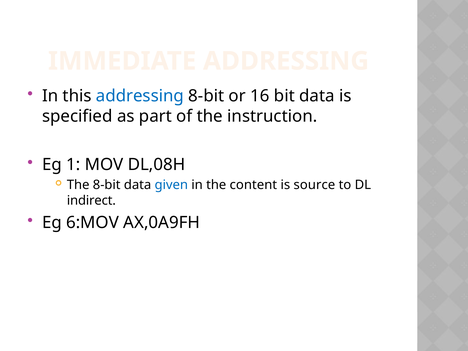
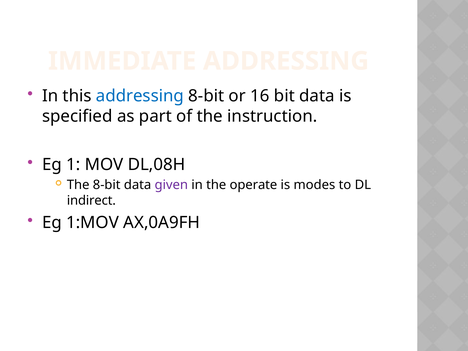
given colour: blue -> purple
content: content -> operate
source: source -> modes
6:MOV: 6:MOV -> 1:MOV
